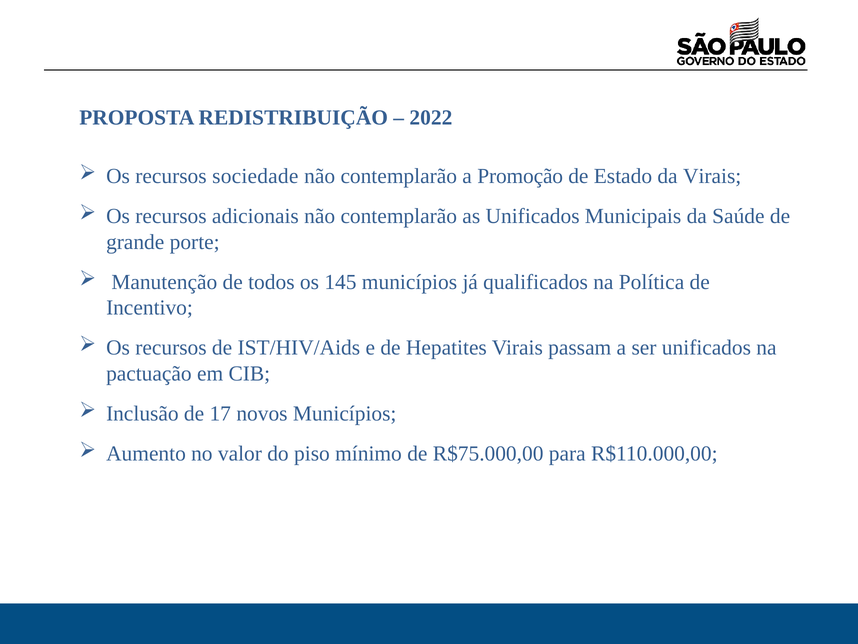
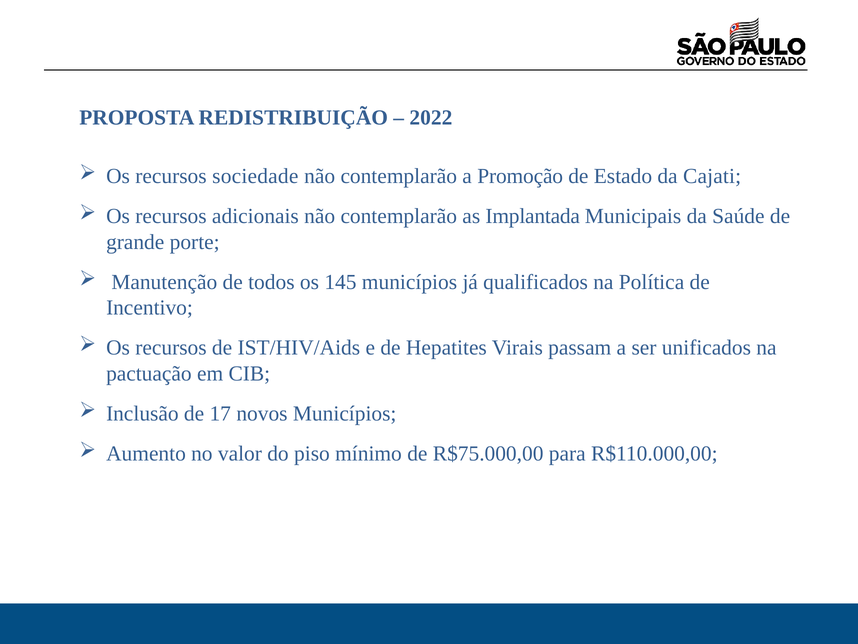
da Virais: Virais -> Cajati
as Unificados: Unificados -> Implantada
